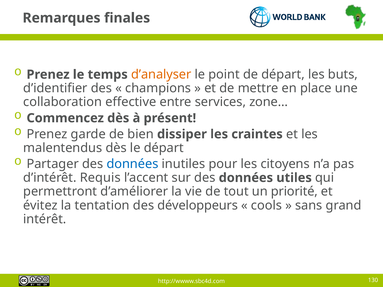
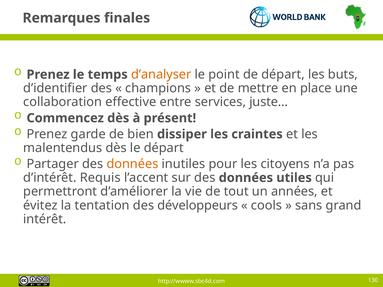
zone…: zone… -> juste…
données at (132, 164) colour: blue -> orange
priorité: priorité -> années
